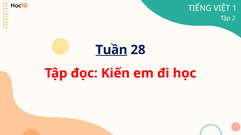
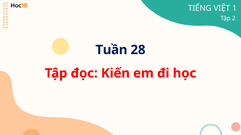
Tuần underline: present -> none
